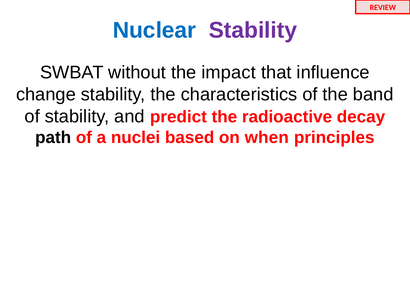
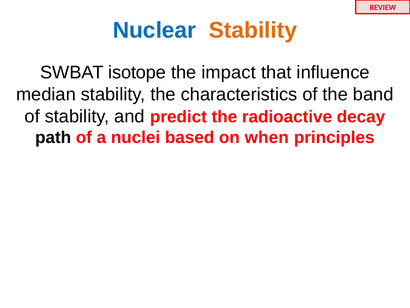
Stability at (253, 30) colour: purple -> orange
without: without -> isotope
change: change -> median
